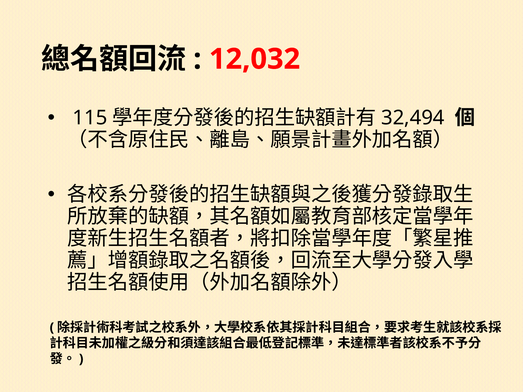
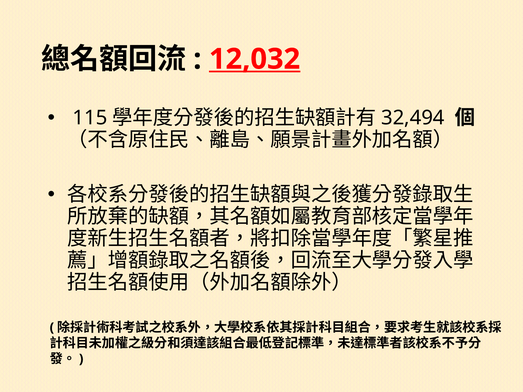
12,032 underline: none -> present
